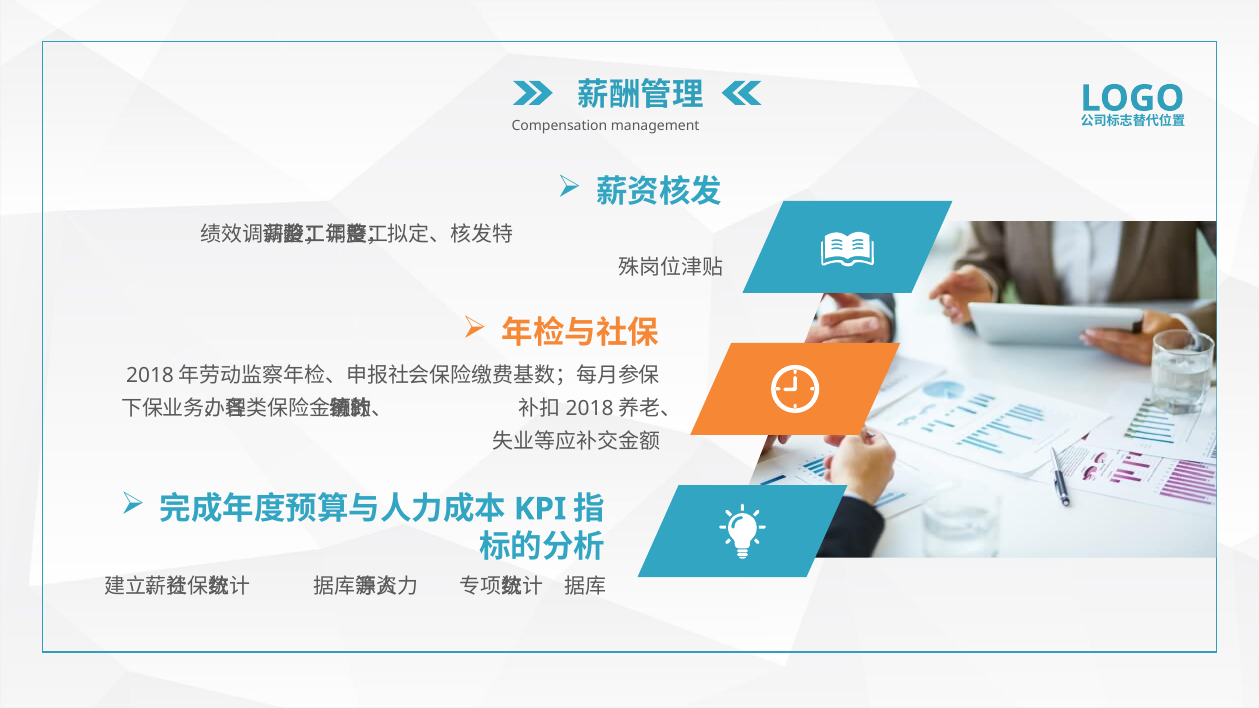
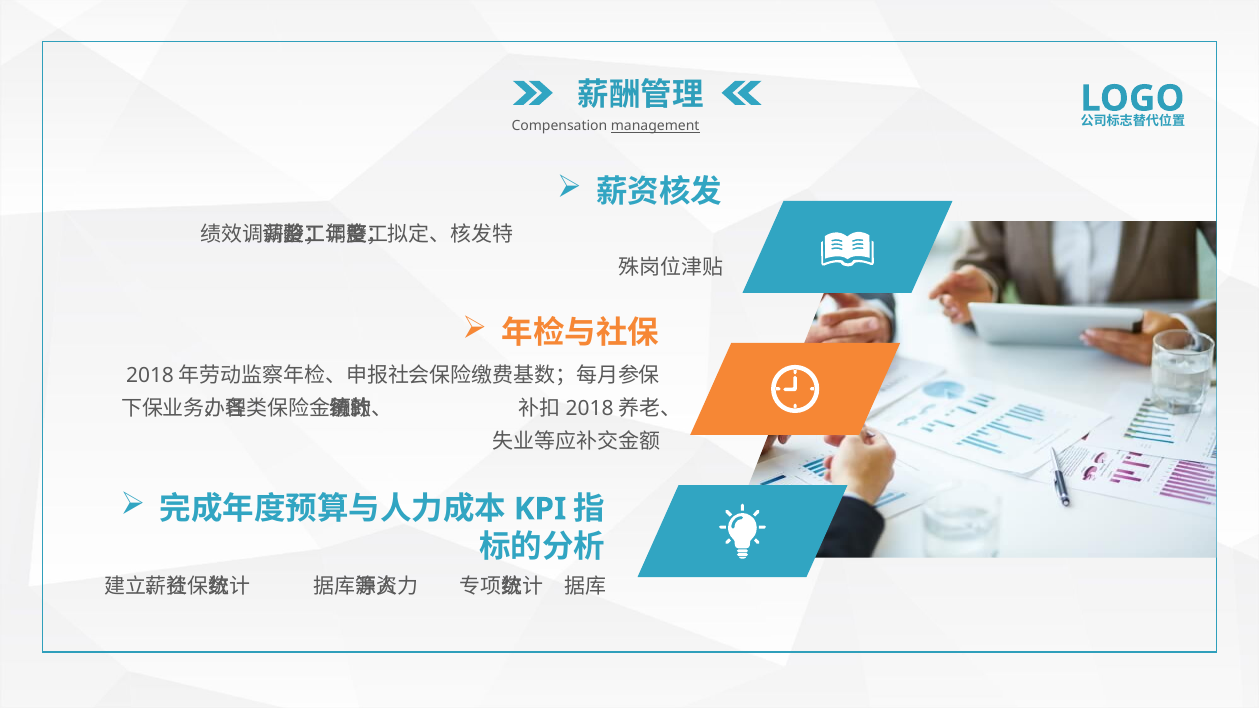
management underline: none -> present
